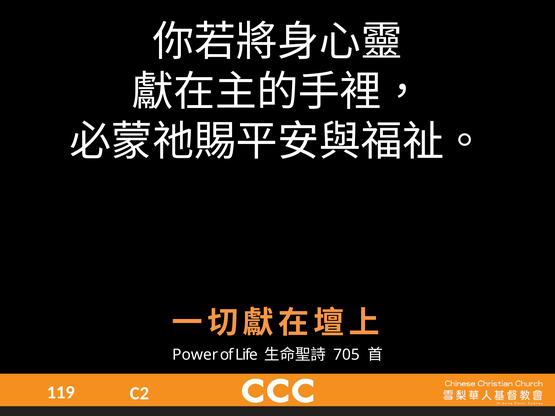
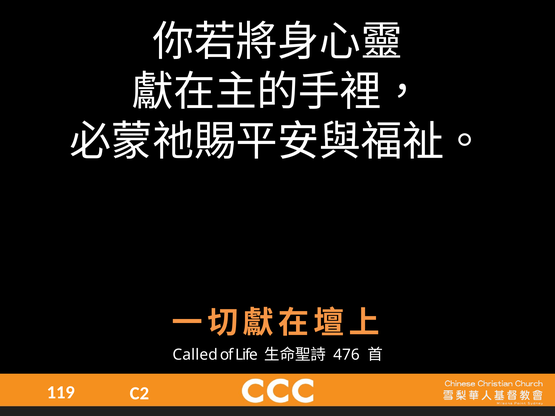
Power: Power -> Called
705: 705 -> 476
